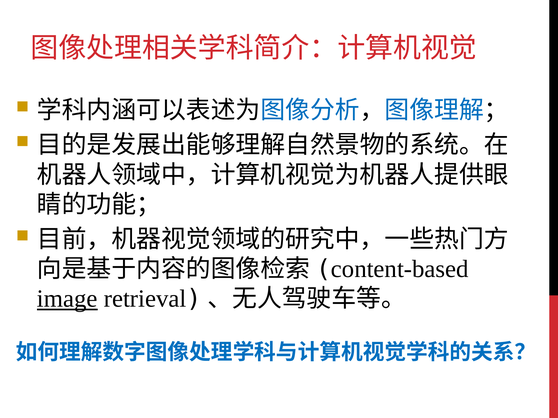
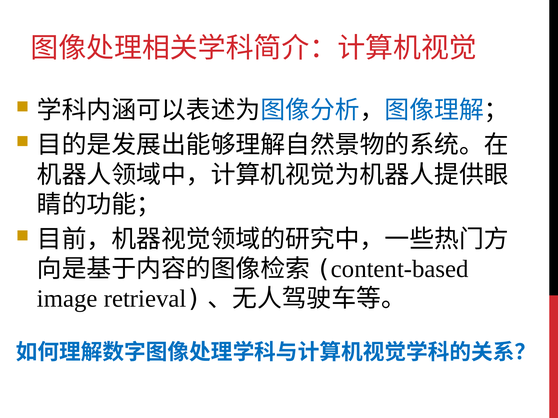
image underline: present -> none
